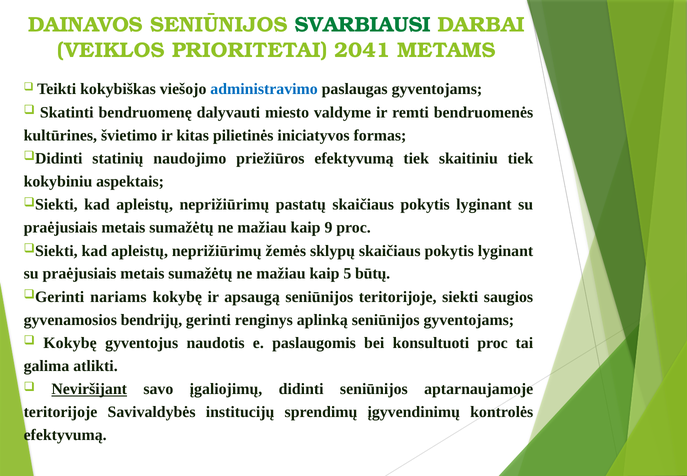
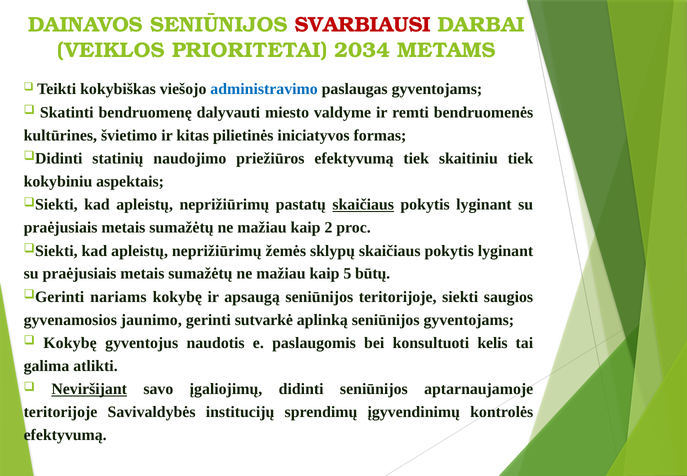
SVARBIAUSI colour: green -> red
2041: 2041 -> 2034
skaičiaus at (363, 205) underline: none -> present
9: 9 -> 2
bendrijų: bendrijų -> jaunimo
renginys: renginys -> sutvarkė
konsultuoti proc: proc -> kelis
